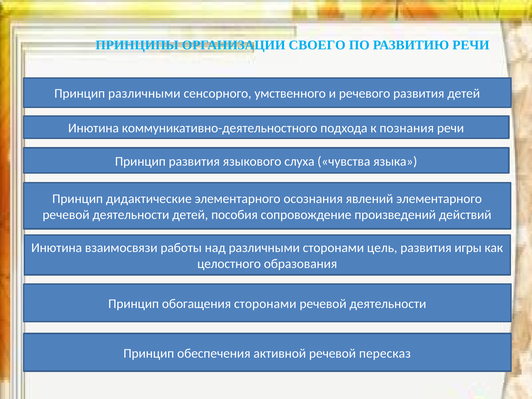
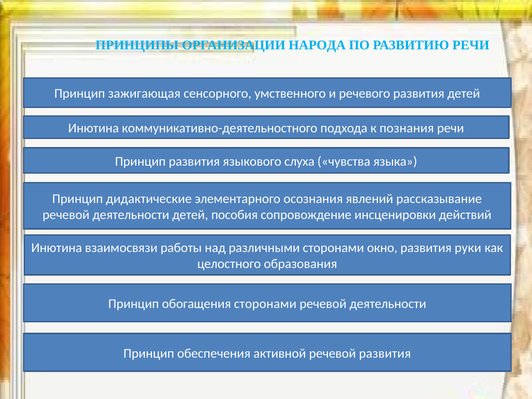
СВОЕГО: СВОЕГО -> НАРОДА
Принцип различными: различными -> зажигающая
явлений элементарного: элементарного -> рассказывание
произведений: произведений -> инсценировки
цель: цель -> окно
игры: игры -> руки
речевой пересказ: пересказ -> развития
